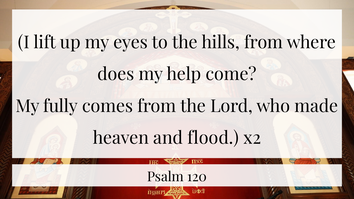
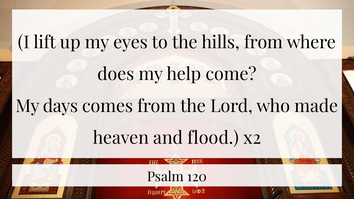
fully: fully -> days
